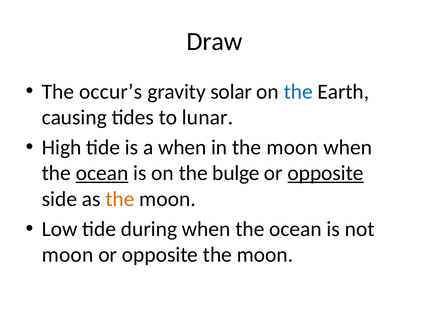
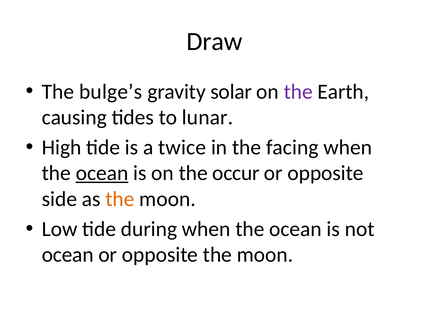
occur’s: occur’s -> bulge’s
the at (298, 92) colour: blue -> purple
a when: when -> twice
in the moon: moon -> facing
bulge: bulge -> occur
opposite at (326, 173) underline: present -> none
moon at (68, 255): moon -> ocean
